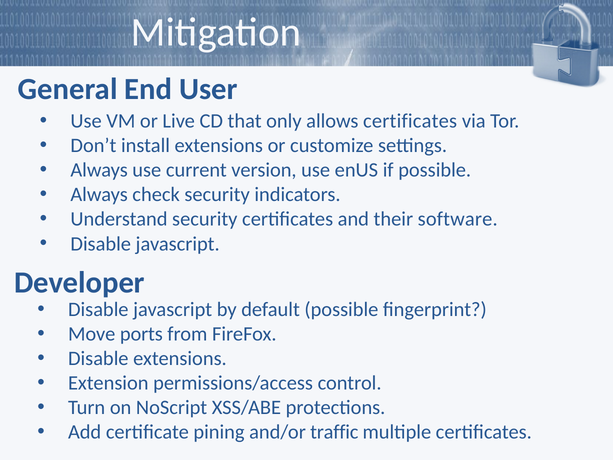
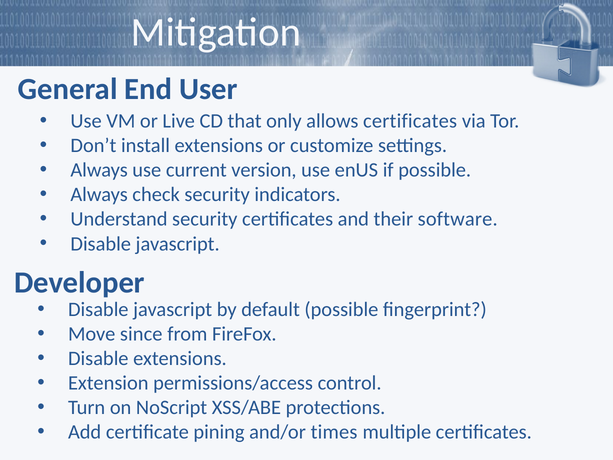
ports: ports -> since
traffic: traffic -> times
